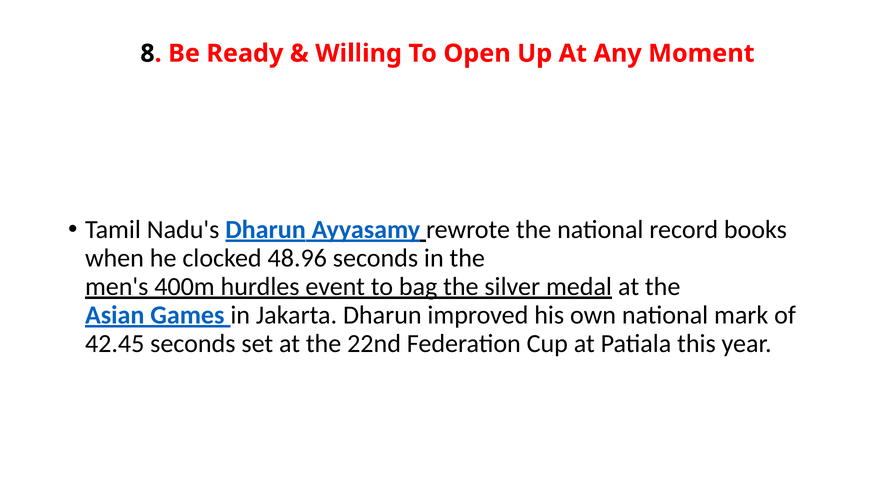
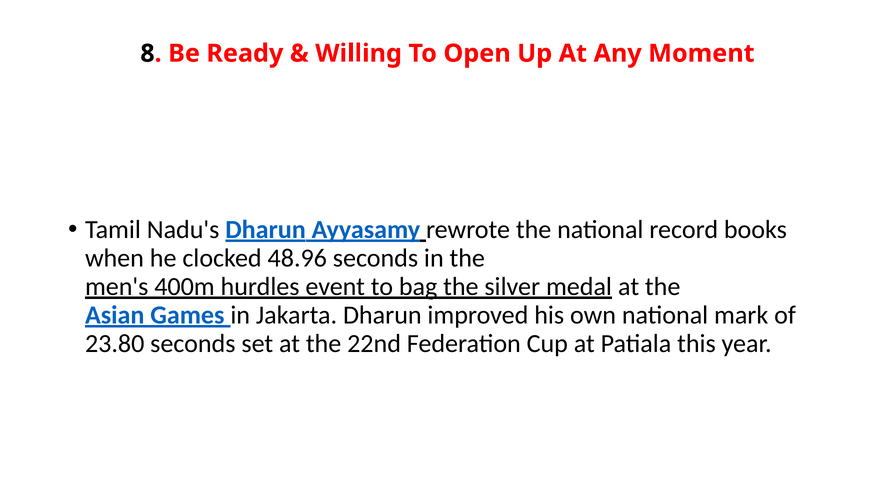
42.45: 42.45 -> 23.80
